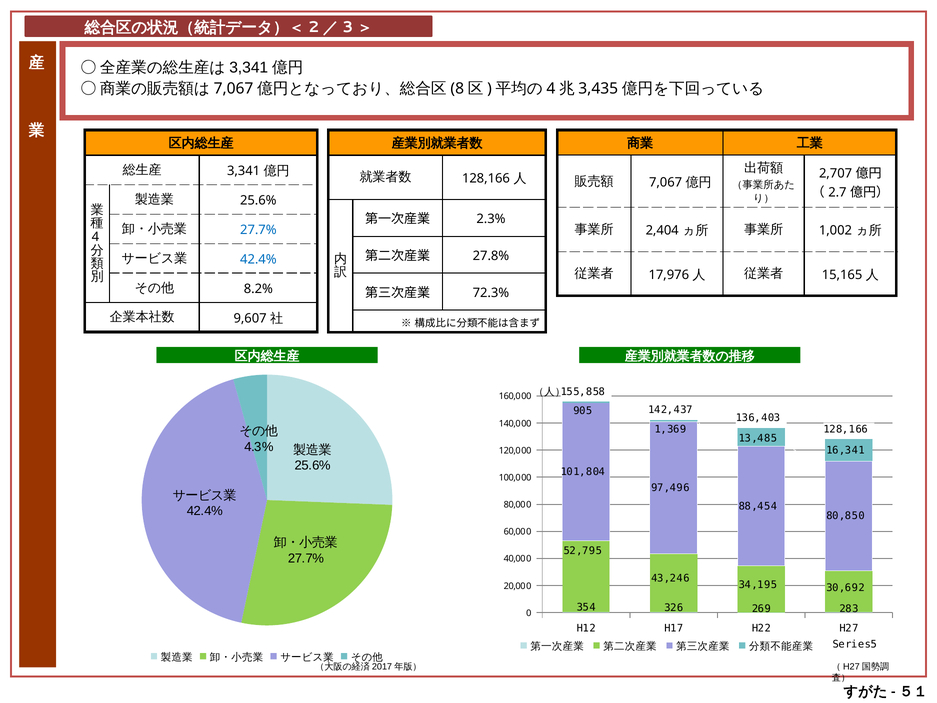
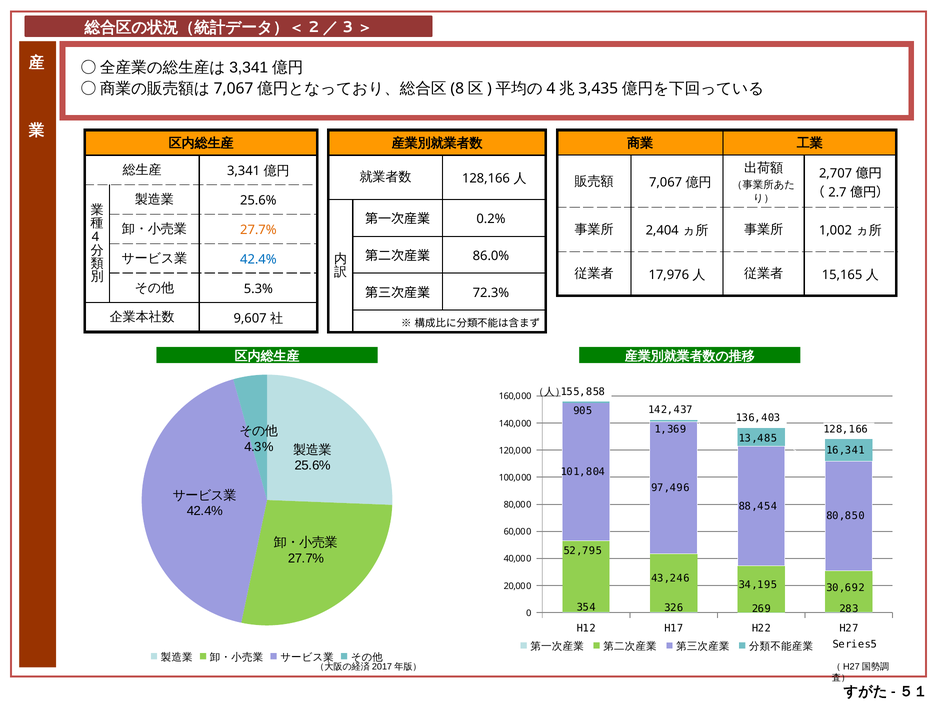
2.3%: 2.3% -> 0.2%
27.7% at (258, 230) colour: blue -> orange
27.8%: 27.8% -> 86.0%
8.2%: 8.2% -> 5.3%
